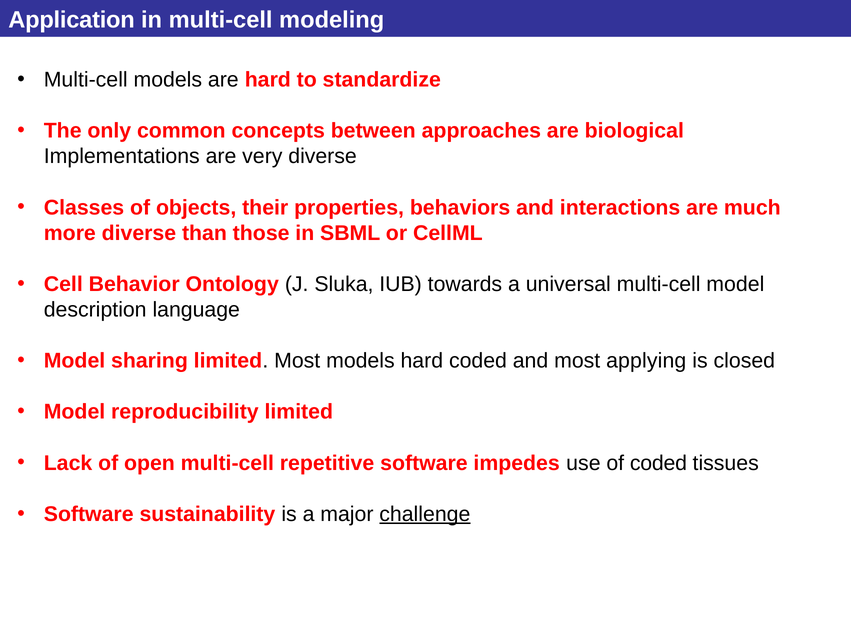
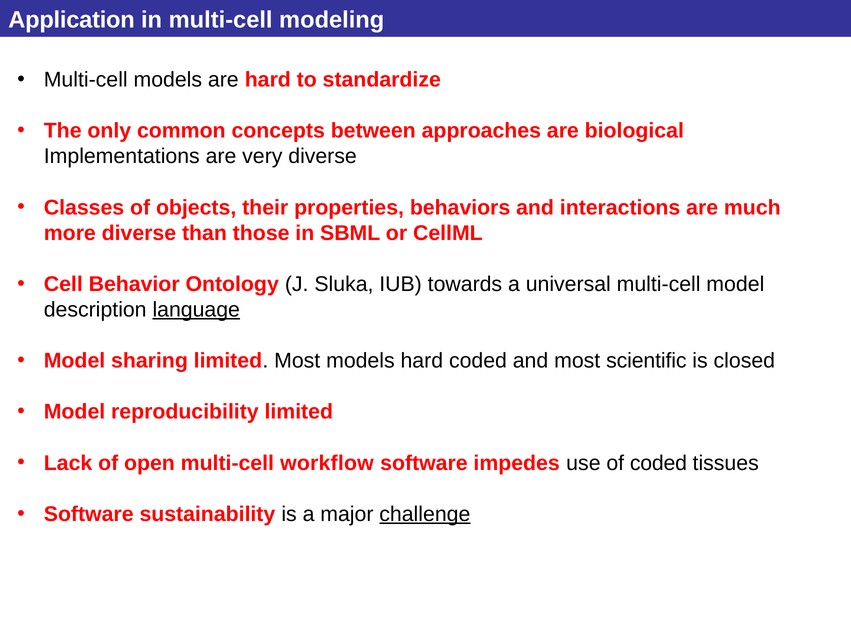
language underline: none -> present
applying: applying -> scientific
repetitive: repetitive -> workflow
